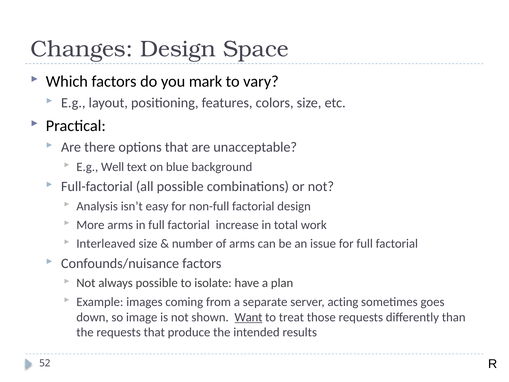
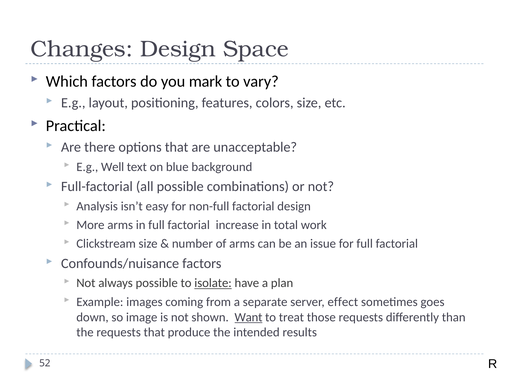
Interleaved: Interleaved -> Clickstream
isolate underline: none -> present
acting: acting -> effect
